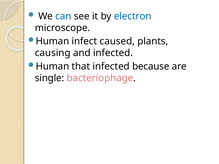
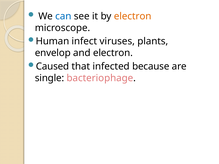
electron at (133, 16) colour: blue -> orange
caused: caused -> viruses
causing: causing -> envelop
and infected: infected -> electron
Human at (52, 67): Human -> Caused
